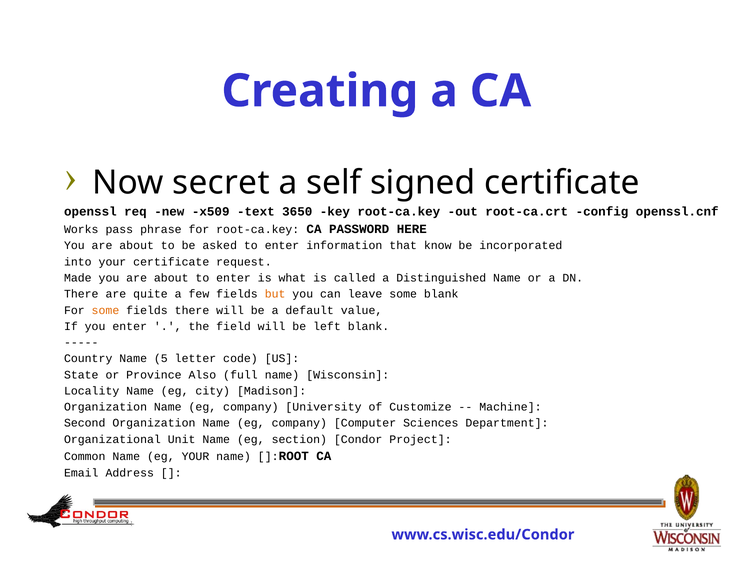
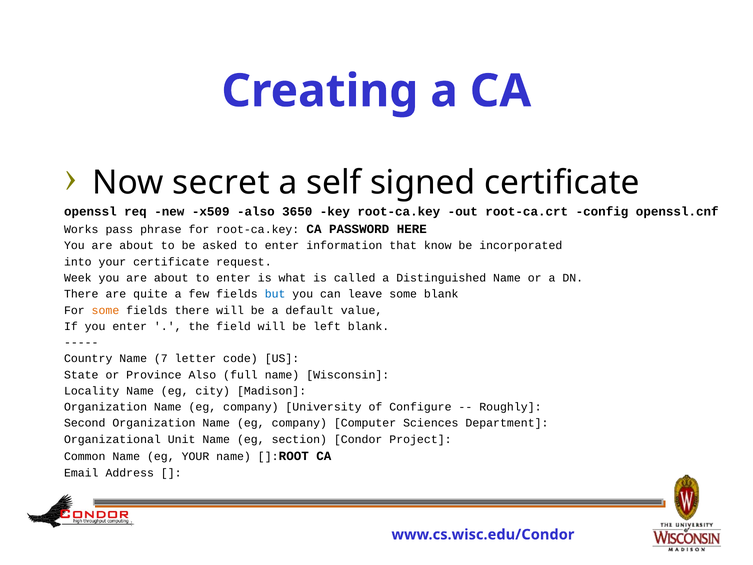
x509 text: text -> also
Made: Made -> Week
but colour: orange -> blue
5: 5 -> 7
Customize: Customize -> Configure
Machine: Machine -> Roughly
